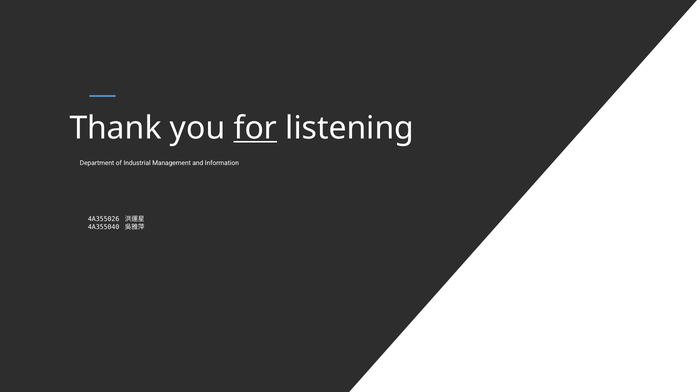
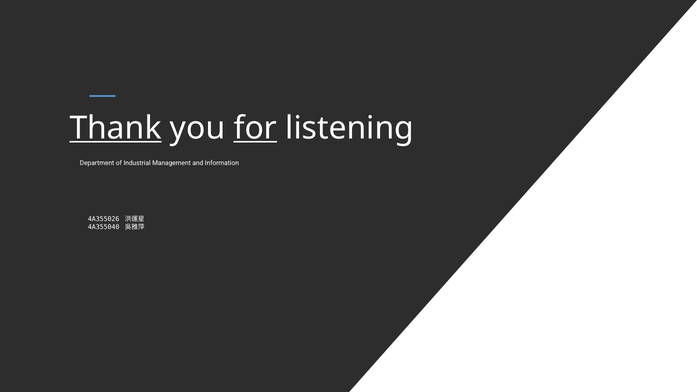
Thank underline: none -> present
